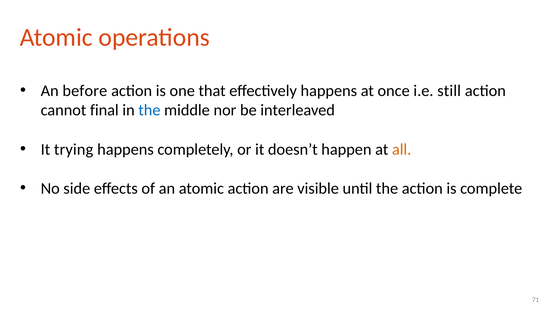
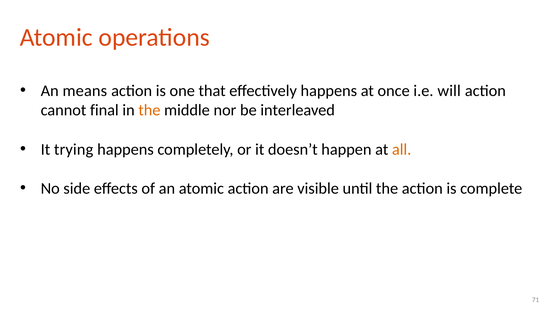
before: before -> means
still: still -> will
the at (149, 110) colour: blue -> orange
